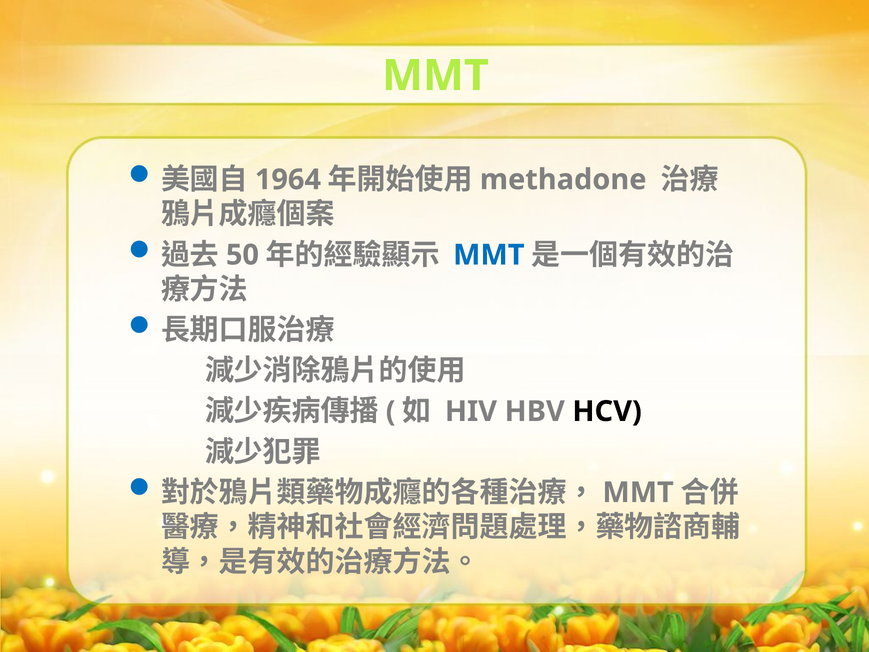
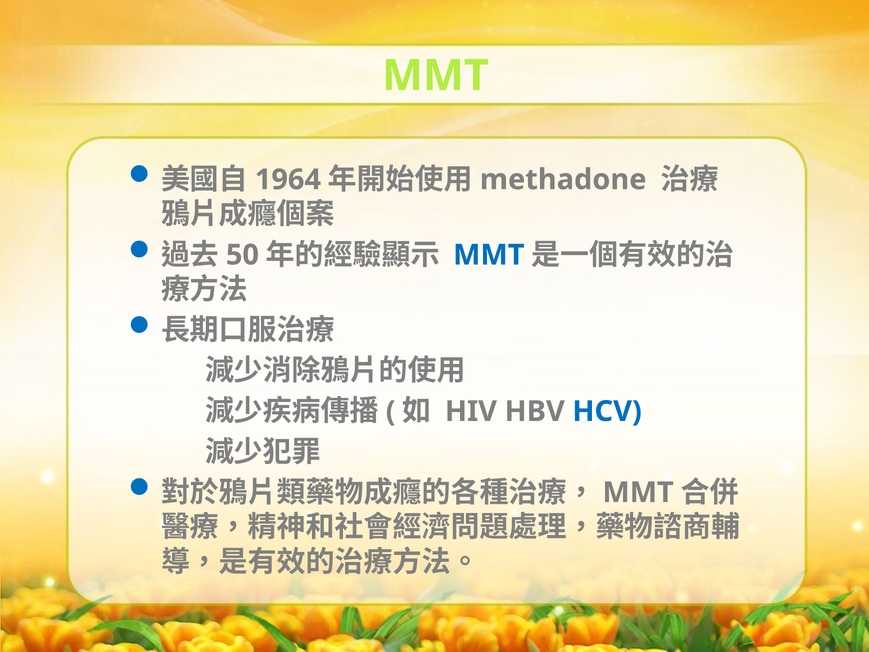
HCV colour: black -> blue
